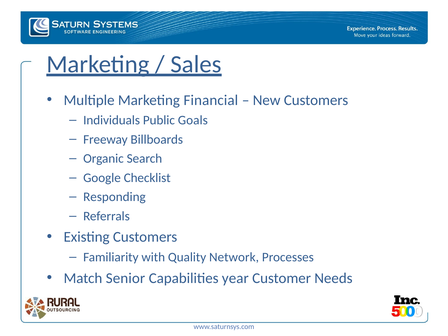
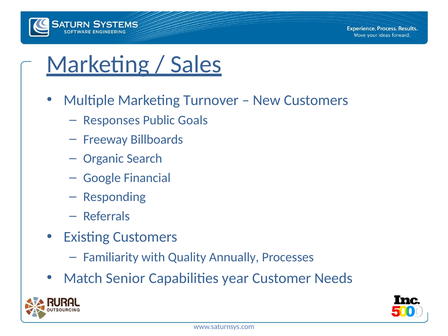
Financial: Financial -> Turnover
Individuals: Individuals -> Responses
Checklist: Checklist -> Financial
Network: Network -> Annually
